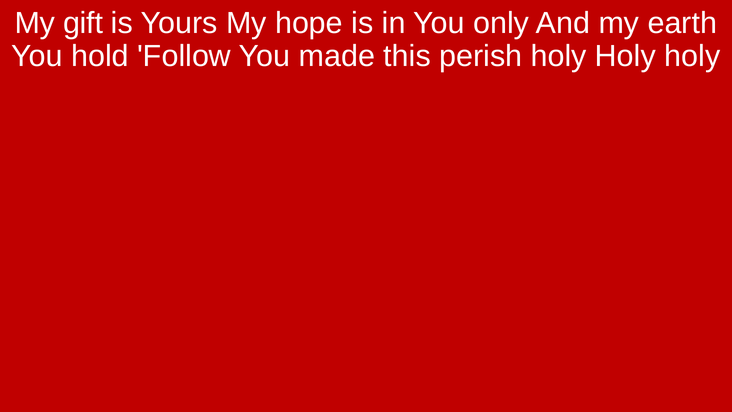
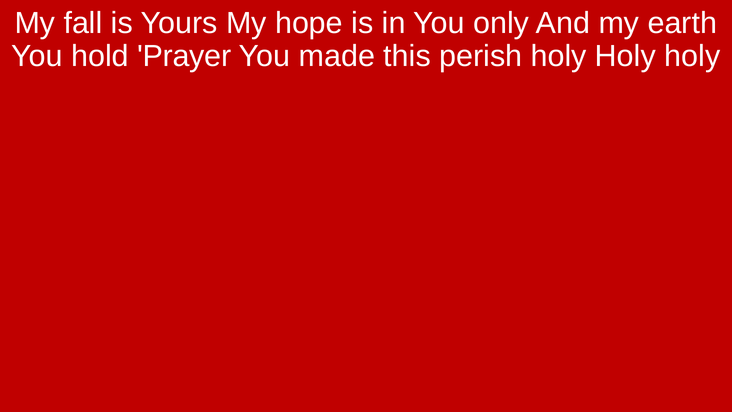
gift: gift -> fall
Follow: Follow -> Prayer
